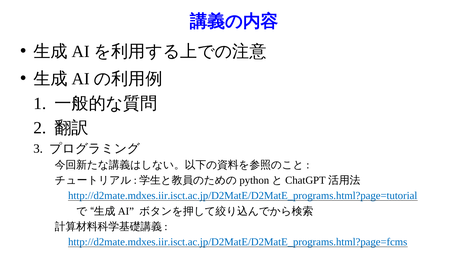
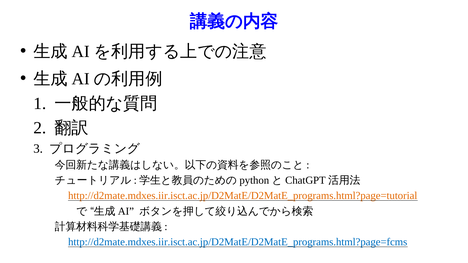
http://d2mate.mdxes.iir.isct.ac.jp/D2MatE/D2MatE_programs.html?page=tutorial colour: blue -> orange
